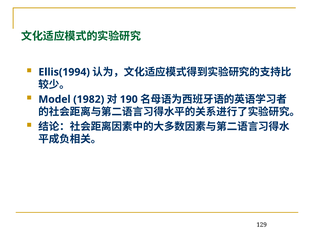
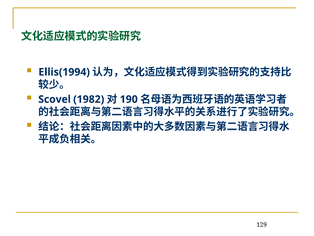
Model: Model -> Scovel
